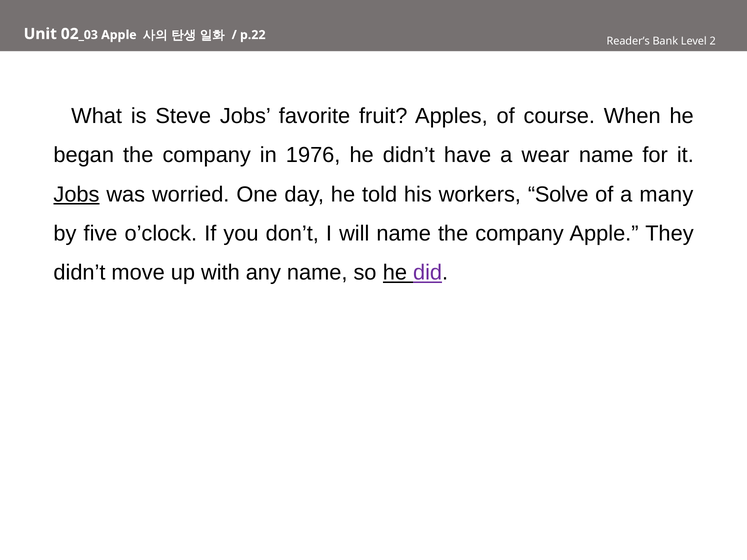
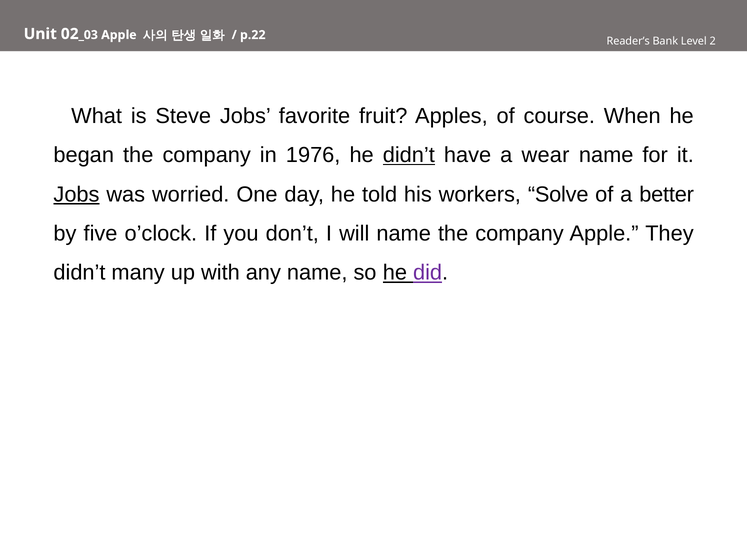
didn’t at (409, 155) underline: none -> present
many: many -> better
move: move -> many
